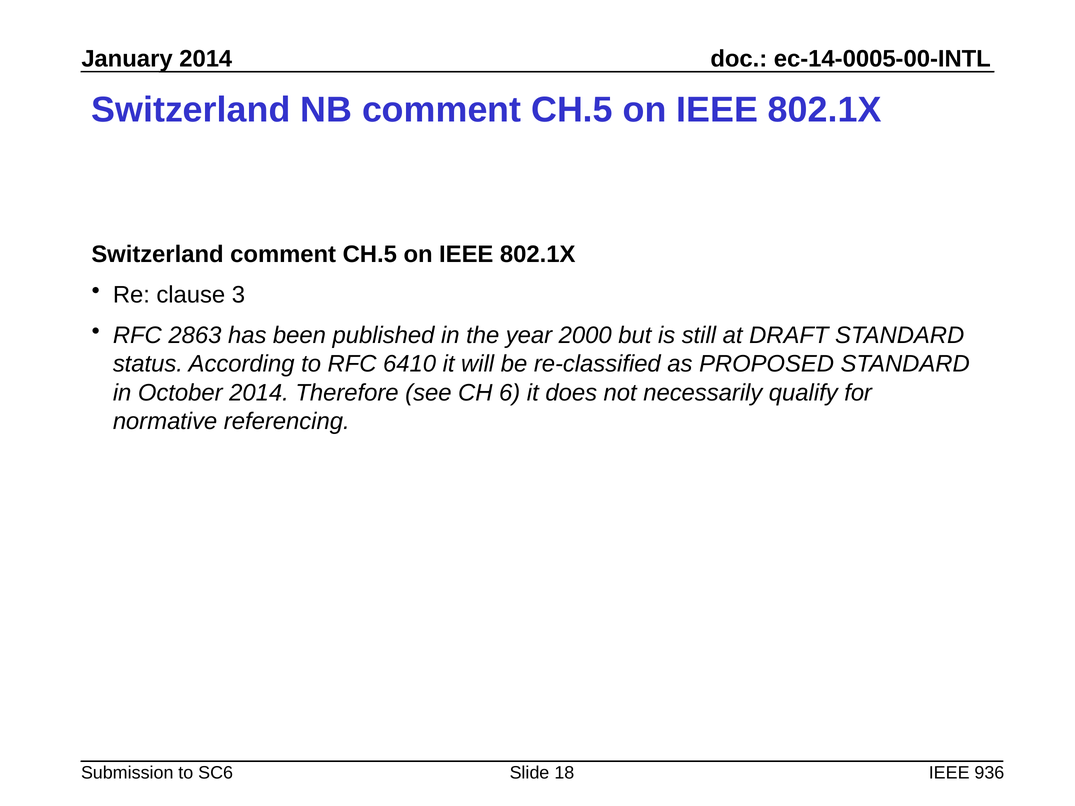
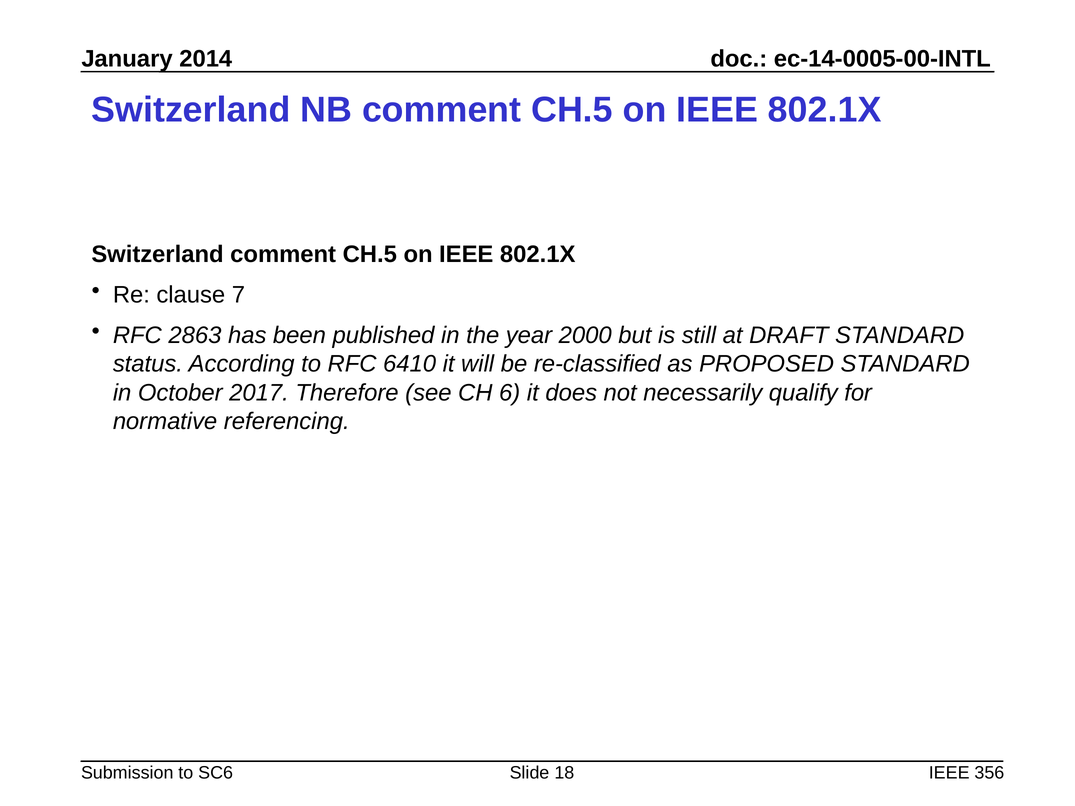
3: 3 -> 7
October 2014: 2014 -> 2017
936: 936 -> 356
